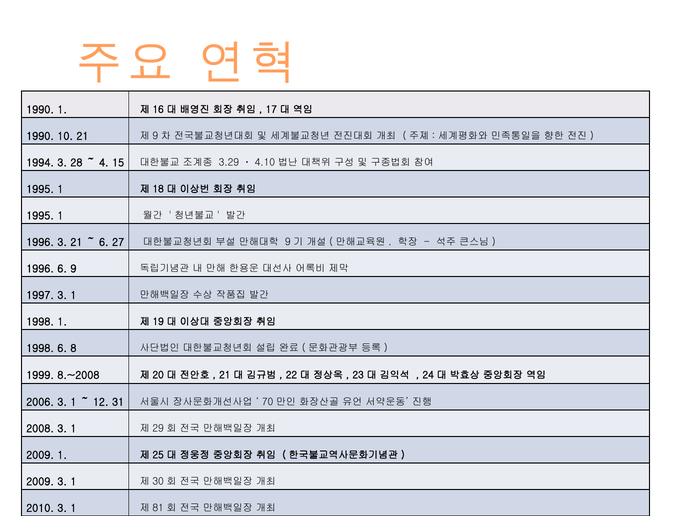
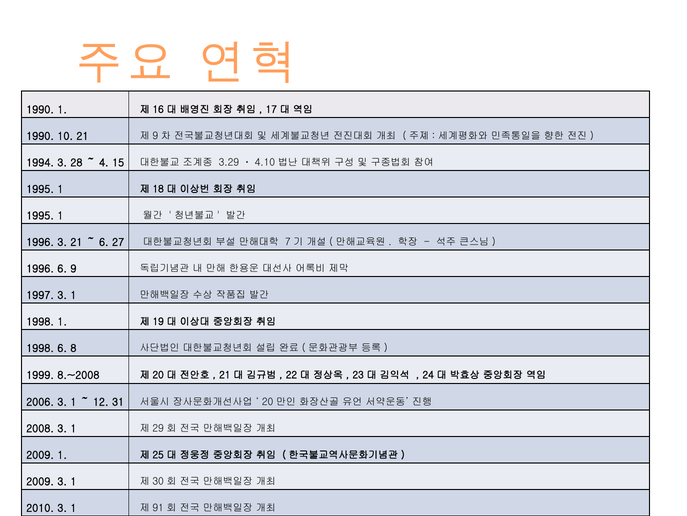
9 at (288, 242): 9 -> 7
70 at (268, 401): 70 -> 20
81: 81 -> 91
